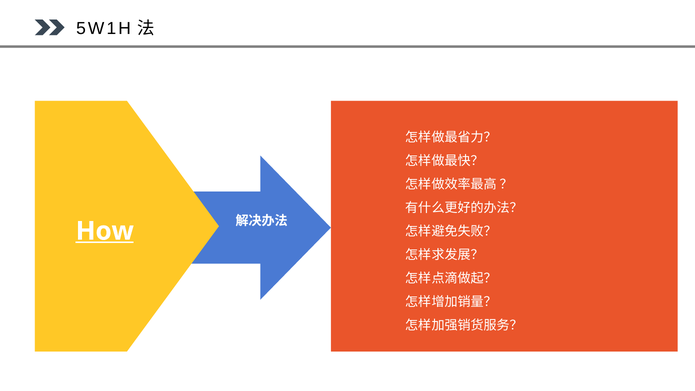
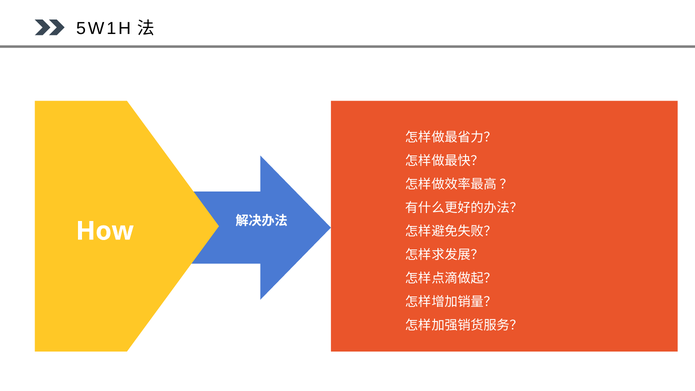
How underline: present -> none
